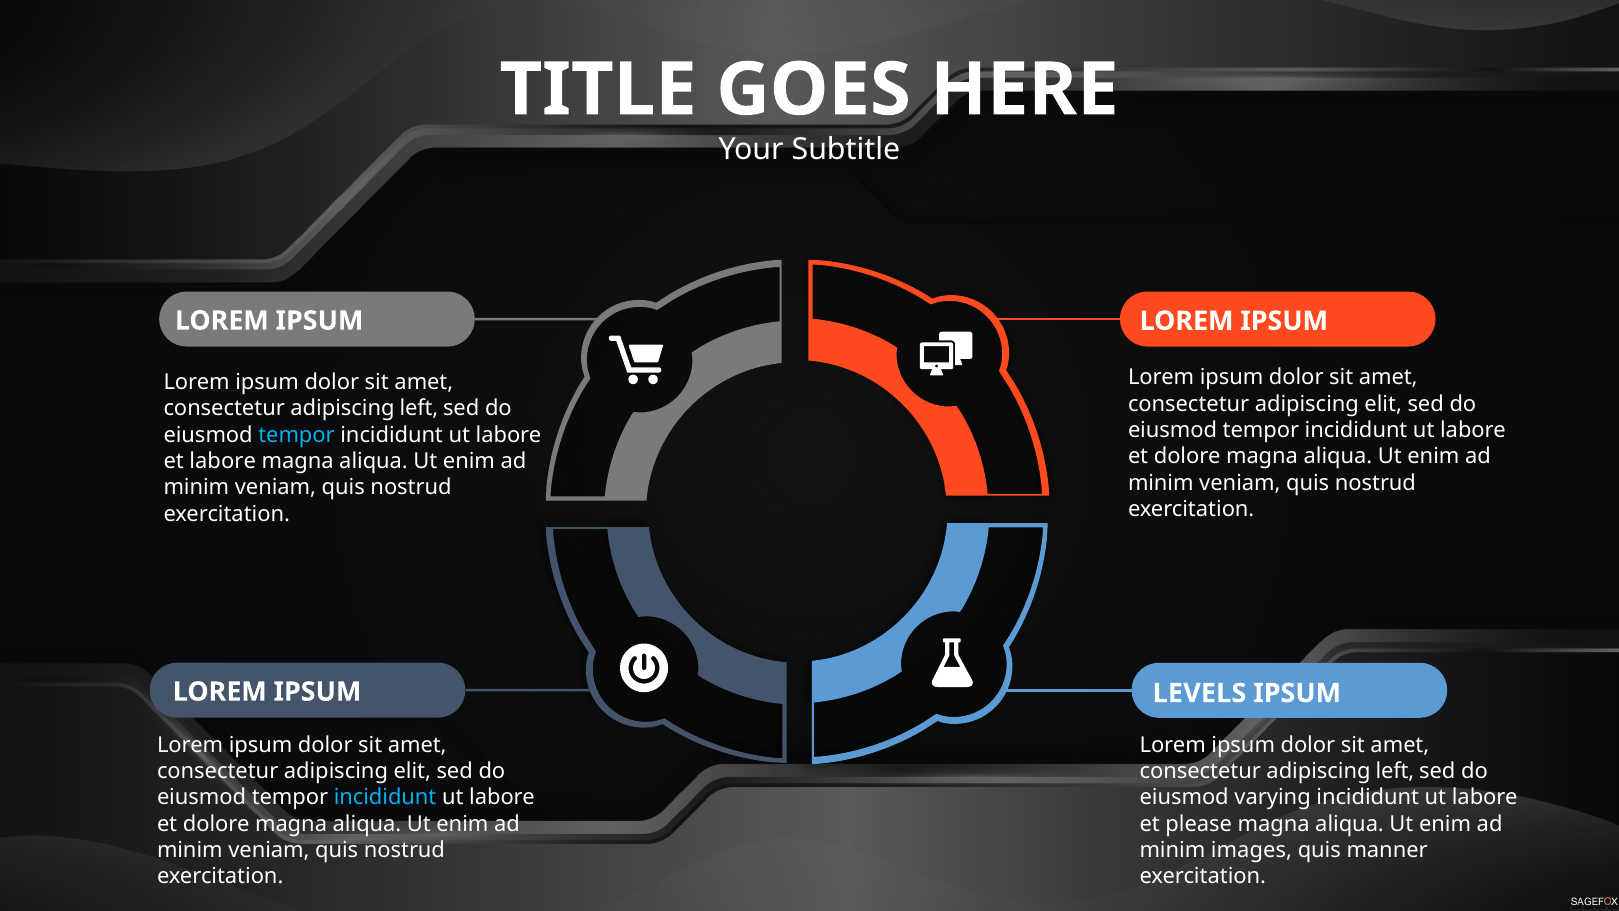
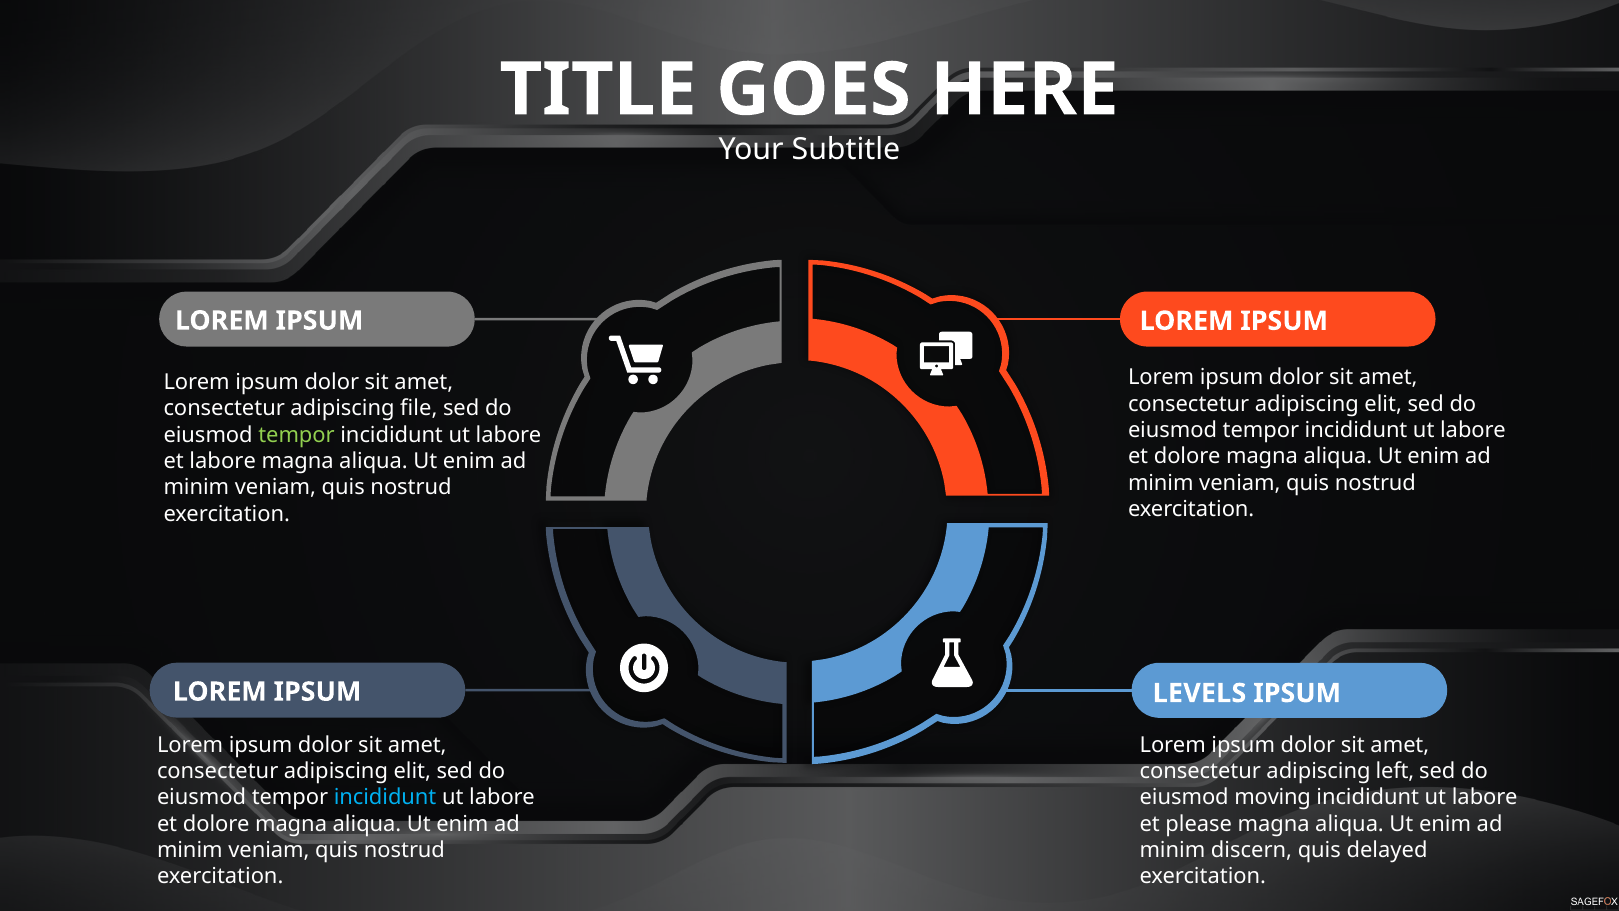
left at (419, 408): left -> file
tempor at (297, 435) colour: light blue -> light green
varying: varying -> moving
images: images -> discern
manner: manner -> delayed
